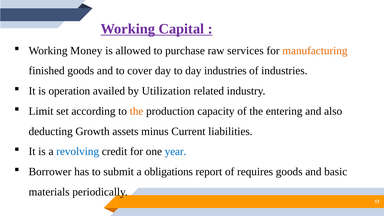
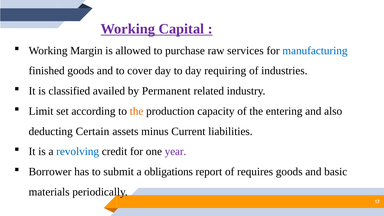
Money: Money -> Margin
manufacturing colour: orange -> blue
day industries: industries -> requiring
operation: operation -> classified
Utilization: Utilization -> Permanent
Growth: Growth -> Certain
year colour: blue -> purple
